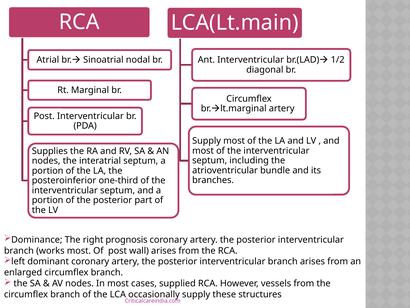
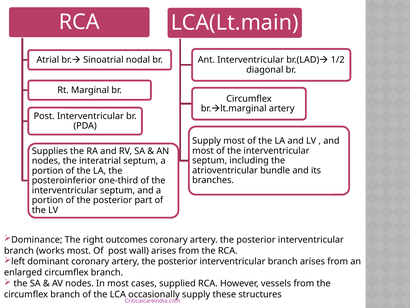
prognosis: prognosis -> outcomes
